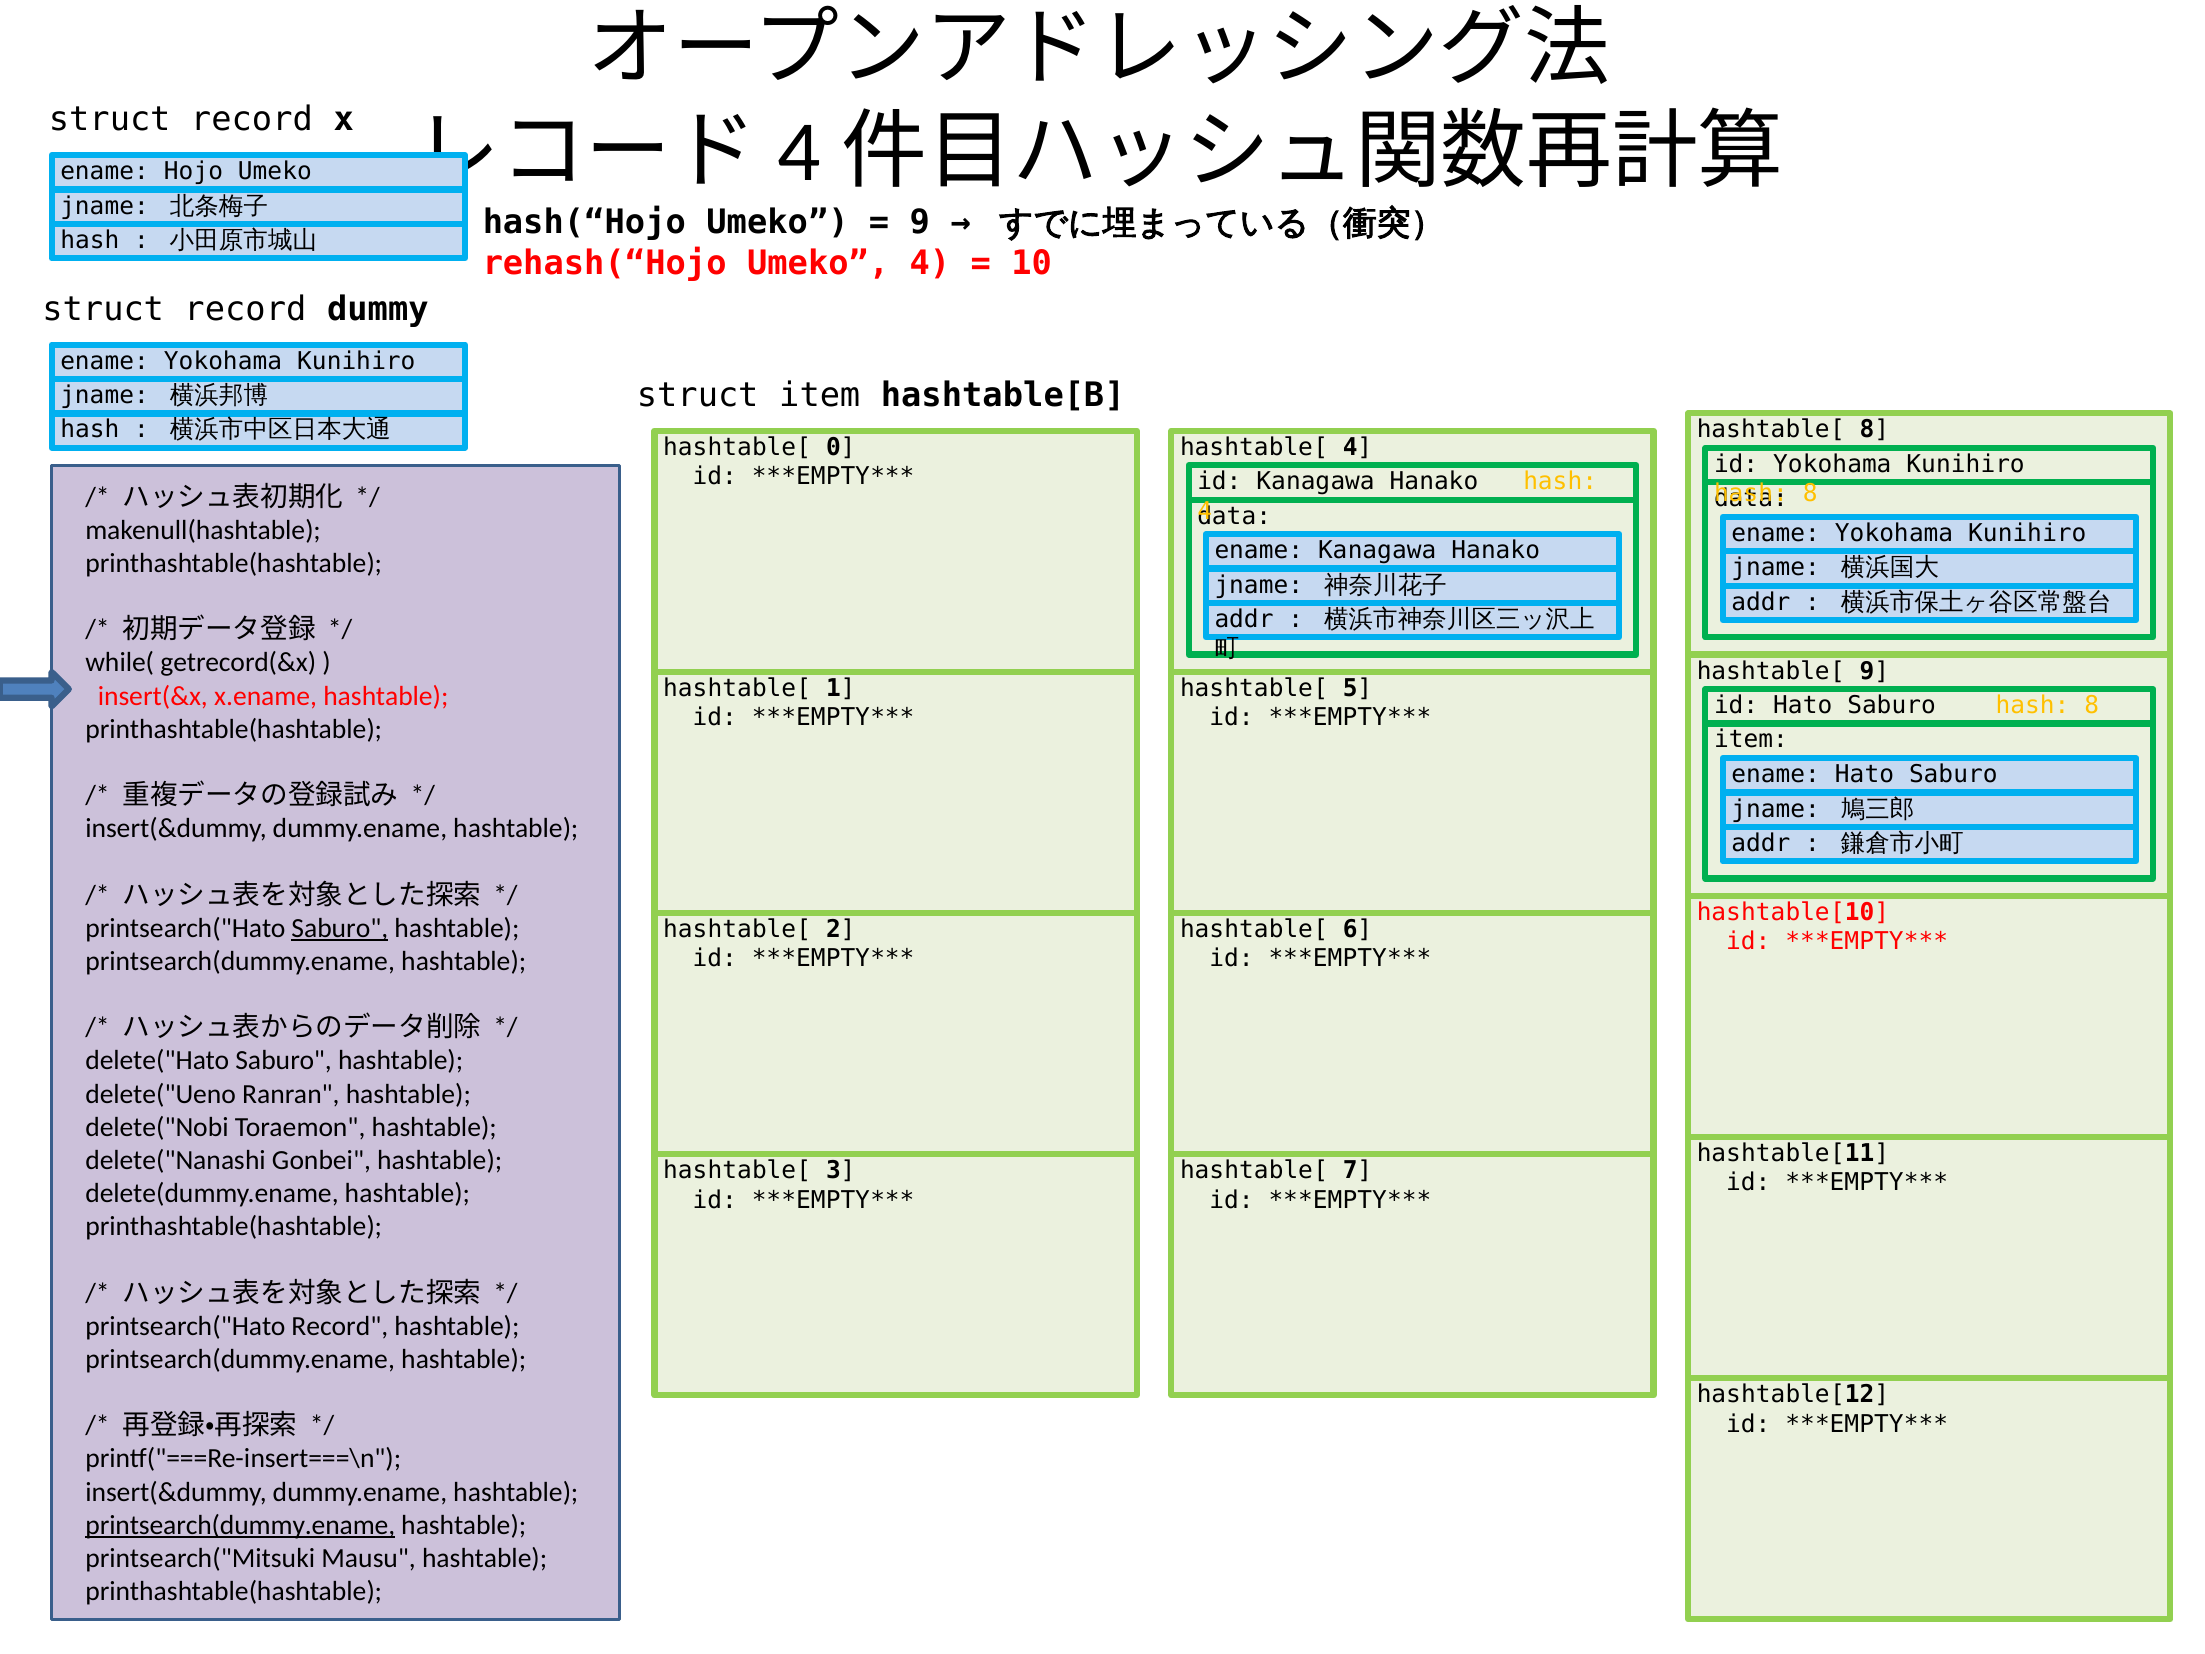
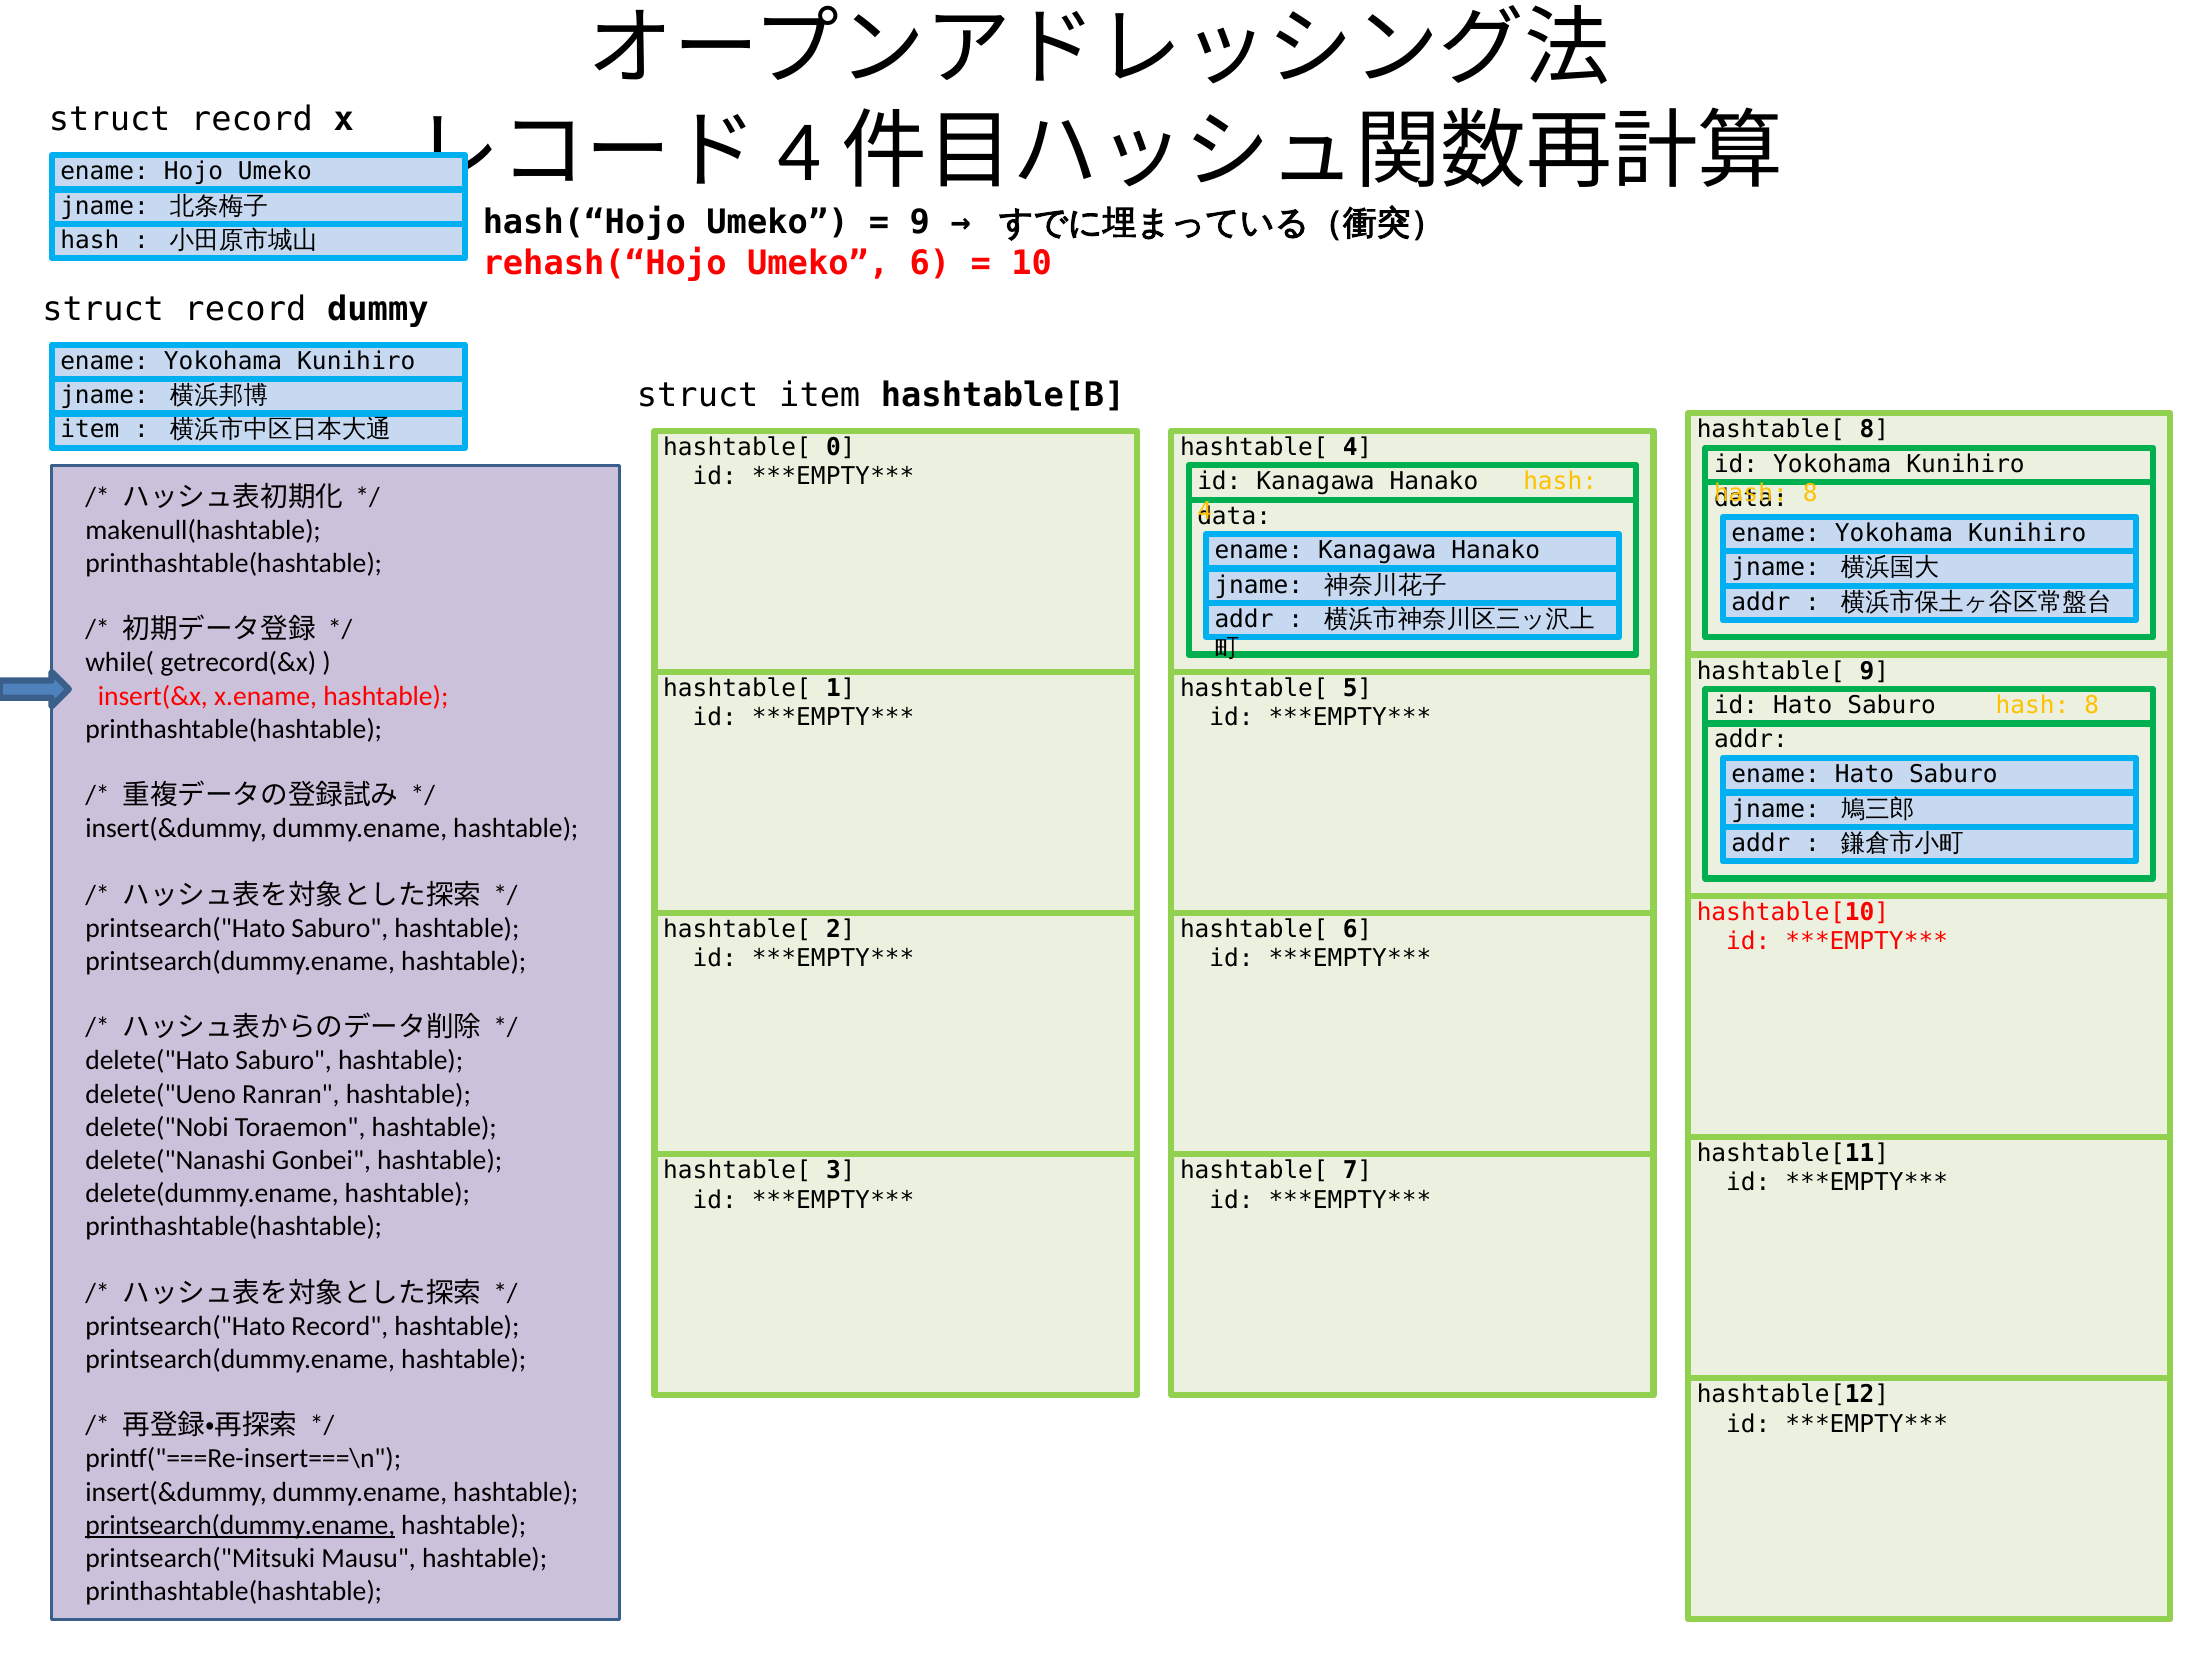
Umeko 4: 4 -> 6
hash at (90, 430): hash -> item
item at (1751, 740): item -> addr
Saburo at (340, 928) underline: present -> none
